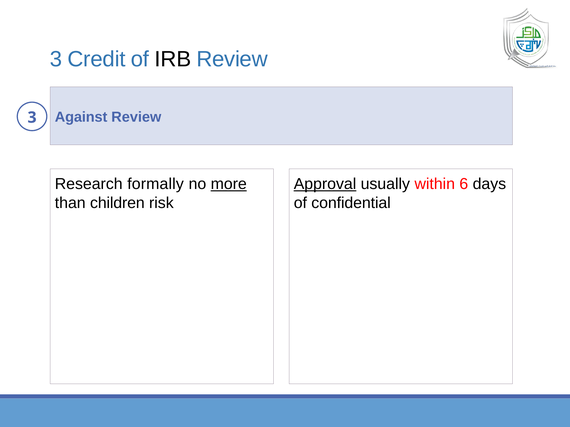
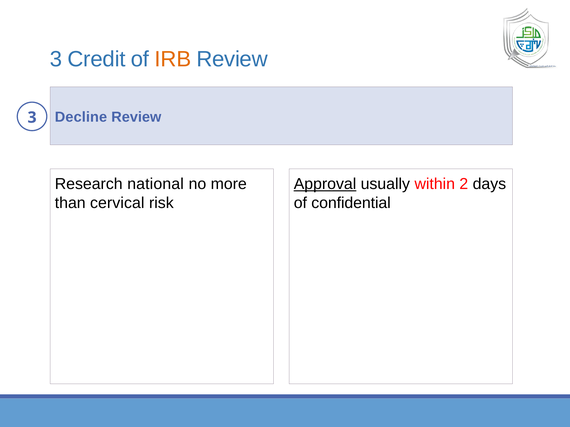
IRB colour: black -> orange
Against: Against -> Decline
formally: formally -> national
more underline: present -> none
6: 6 -> 2
children: children -> cervical
